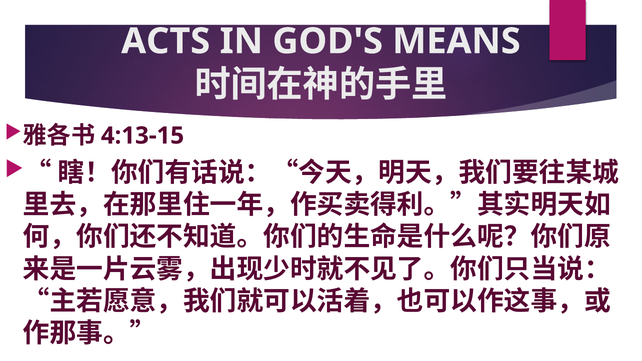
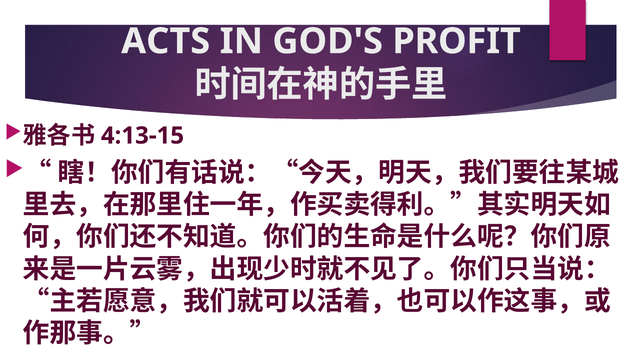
MEANS: MEANS -> PROFIT
